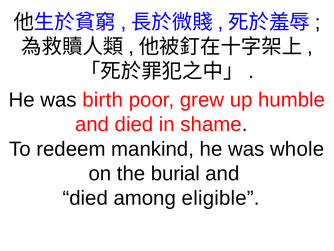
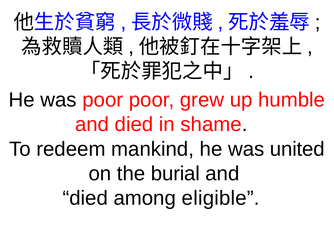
was birth: birth -> poor
whole: whole -> united
